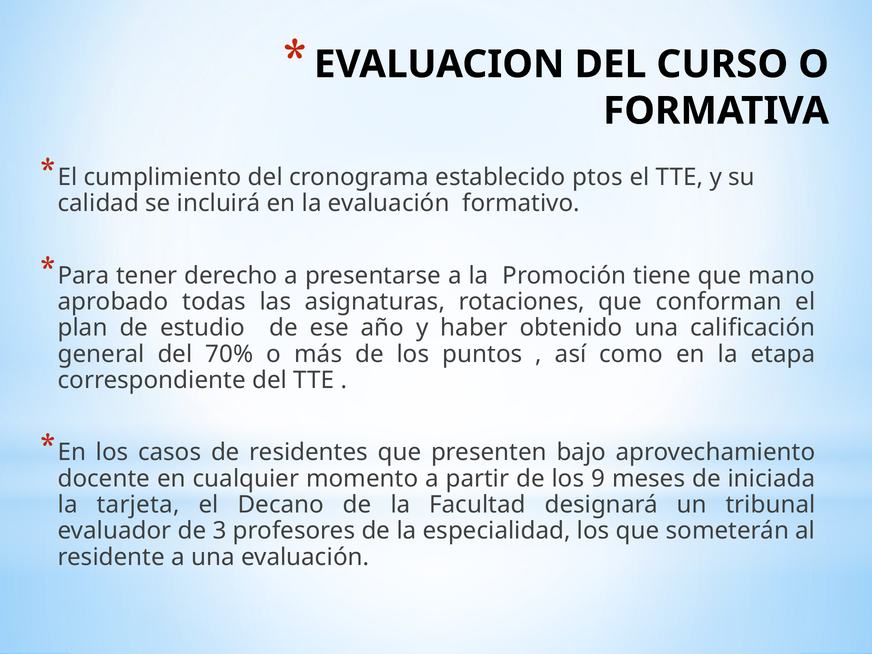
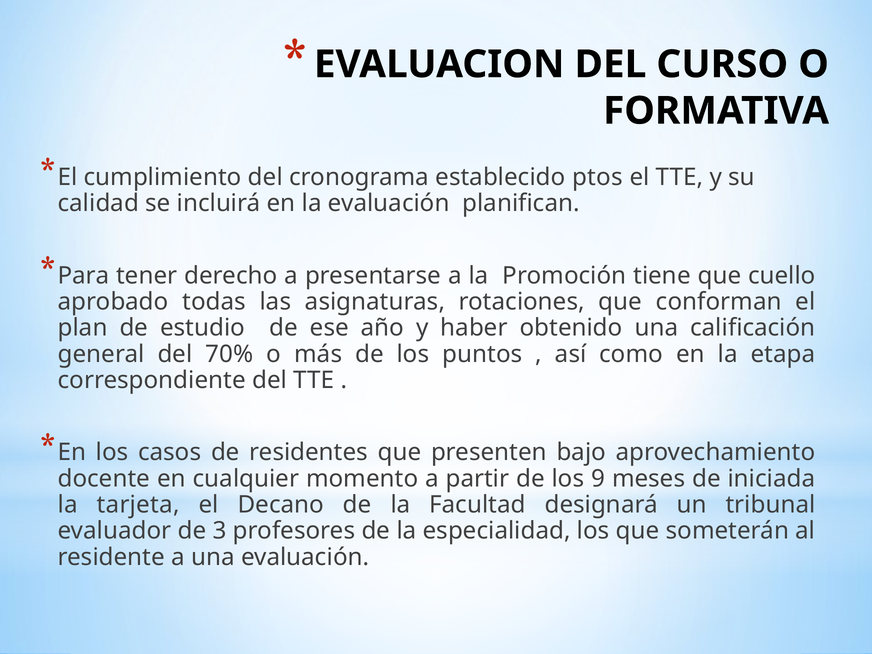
formativo: formativo -> planifican
mano: mano -> cuello
